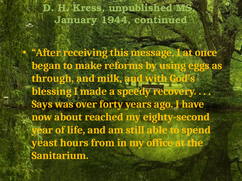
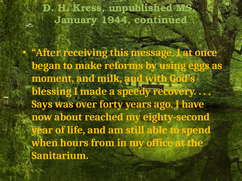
through: through -> moment
yeast: yeast -> when
